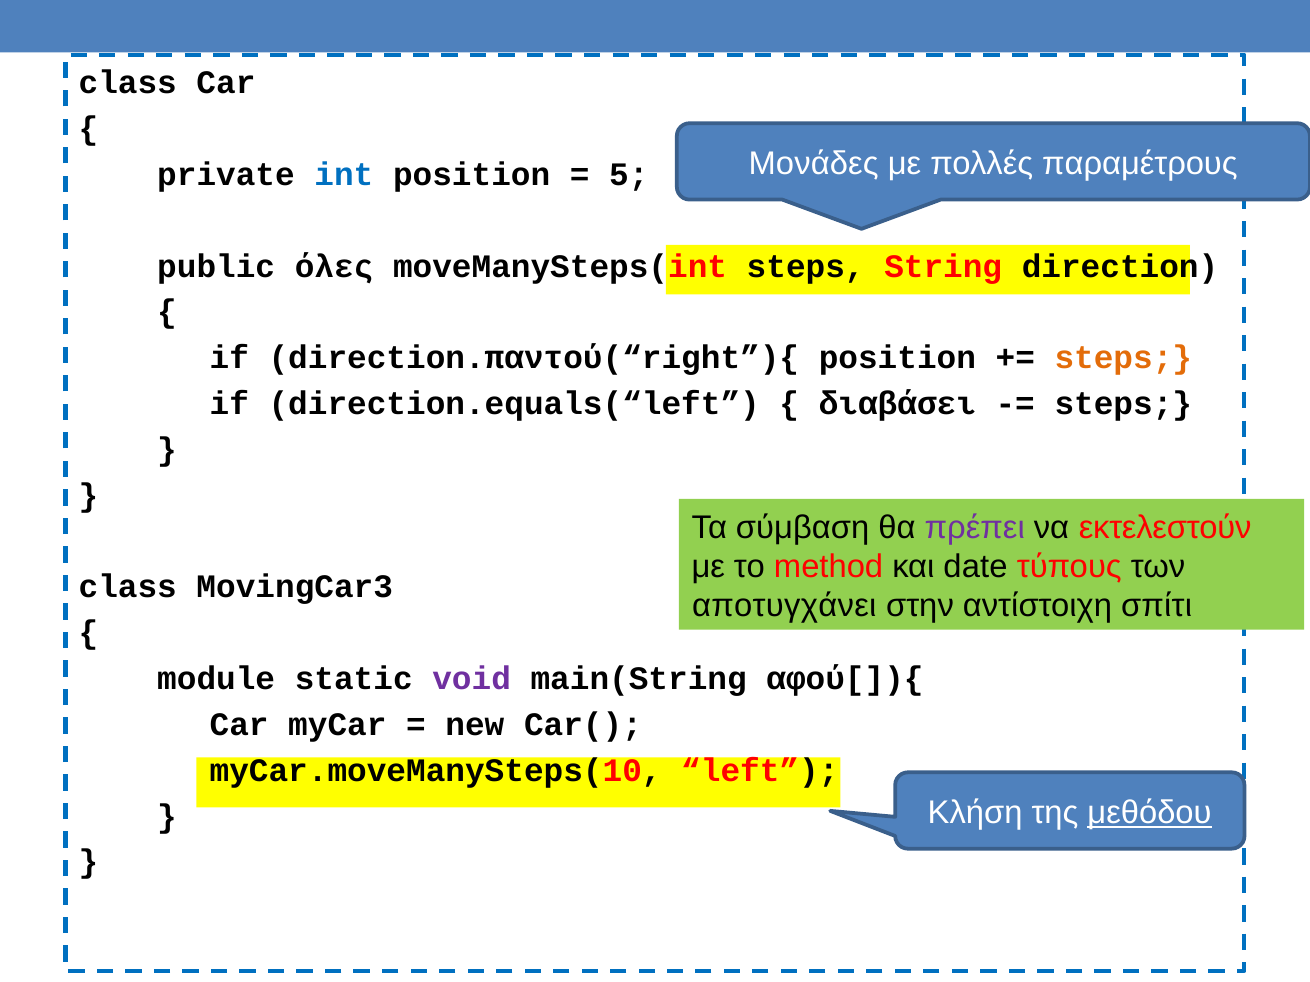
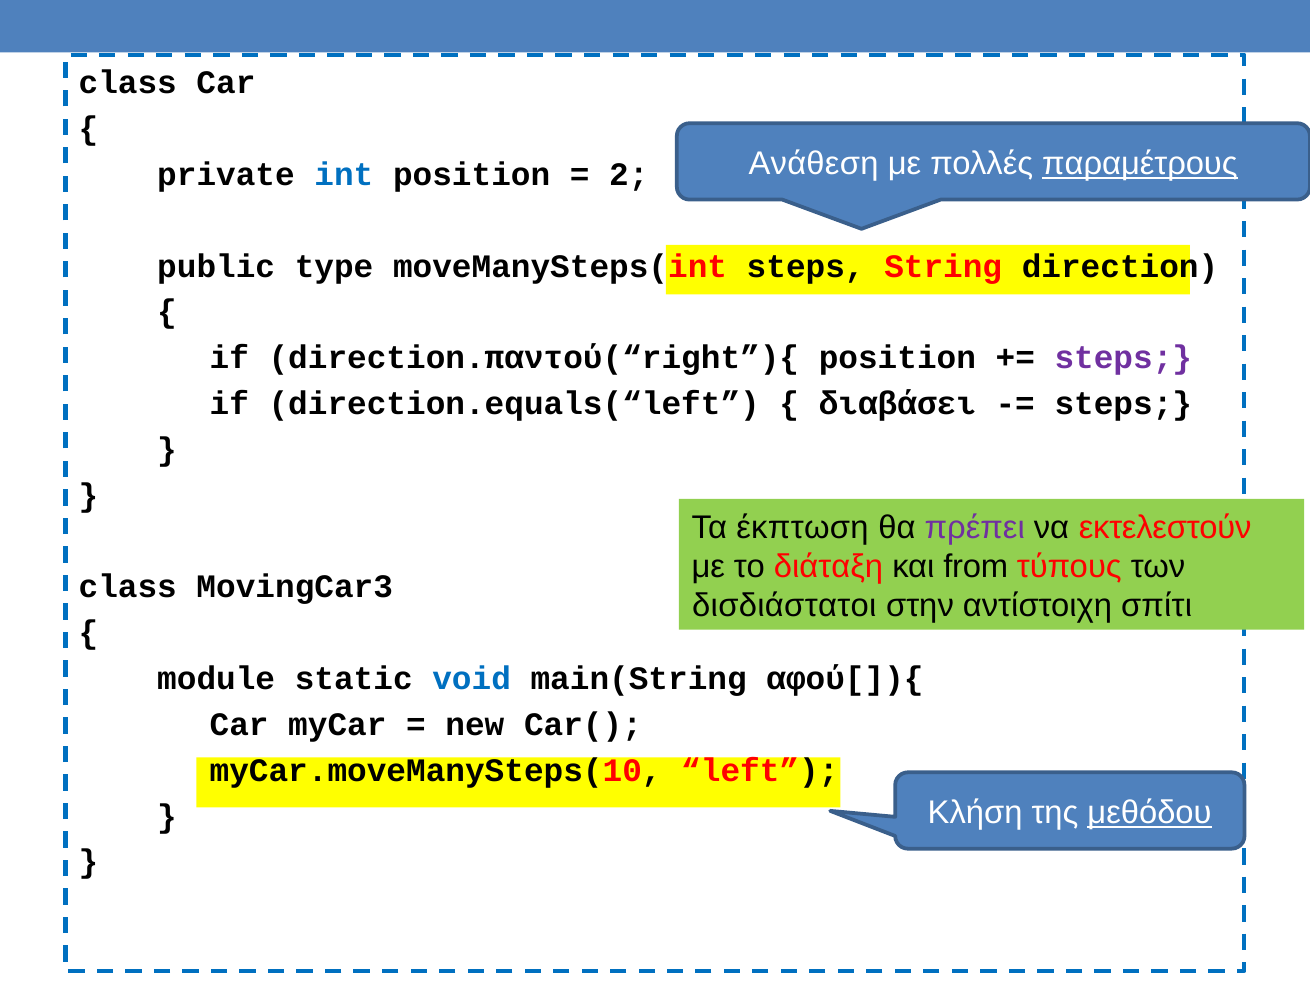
Μονάδες: Μονάδες -> Ανάθεση
παραμέτρους underline: none -> present
5: 5 -> 2
όλες: όλες -> type
steps at (1123, 358) colour: orange -> purple
σύμβαση: σύμβαση -> έκπτωση
method: method -> διάταξη
date: date -> from
αποτυγχάνει: αποτυγχάνει -> δισδιάστατοι
void colour: purple -> blue
